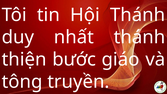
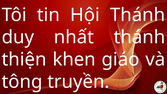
bước: bước -> khen
